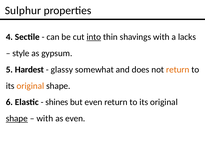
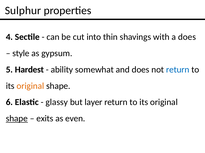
into underline: present -> none
a lacks: lacks -> does
glassy: glassy -> ability
return at (178, 70) colour: orange -> blue
shines: shines -> glassy
but even: even -> layer
with at (45, 119): with -> exits
